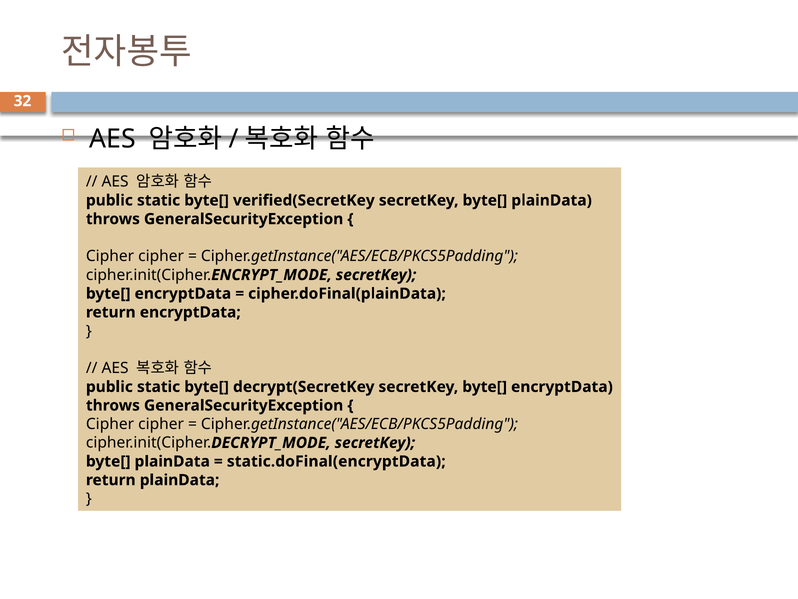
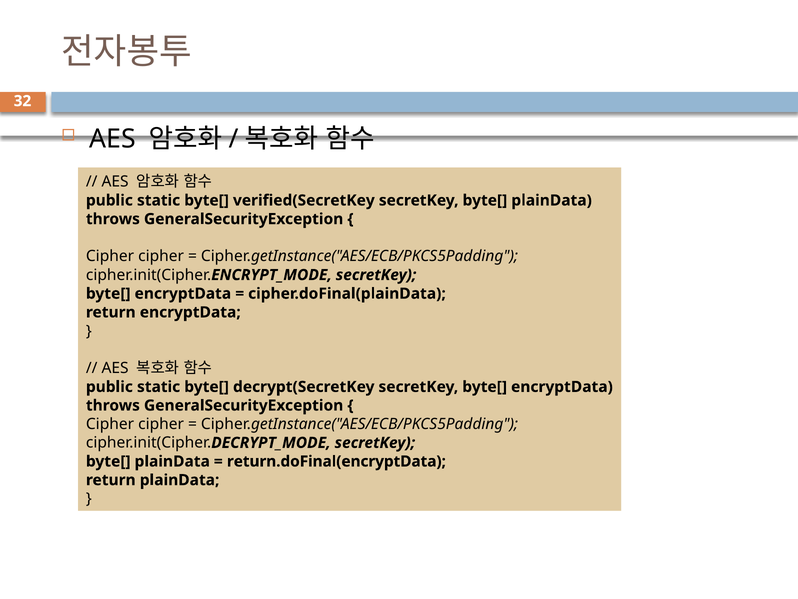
static.doFinal(encryptData: static.doFinal(encryptData -> return.doFinal(encryptData
